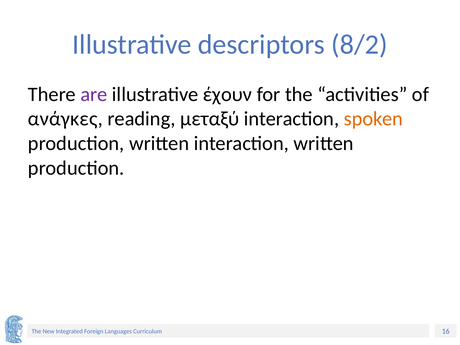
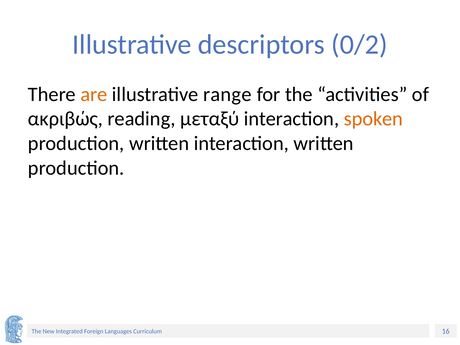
8/2: 8/2 -> 0/2
are colour: purple -> orange
έχουν: έχουν -> range
ανάγκες: ανάγκες -> ακριβώς
